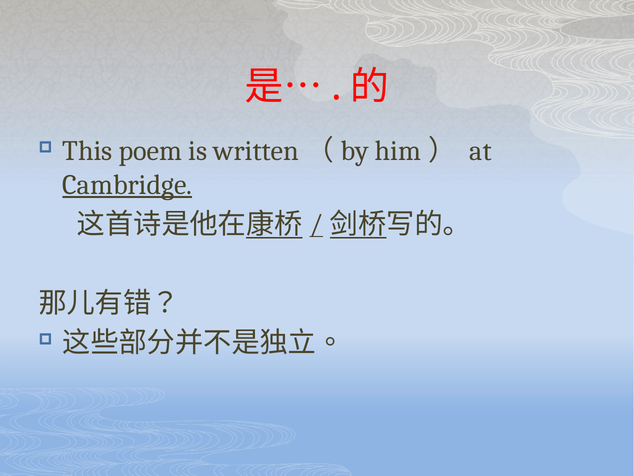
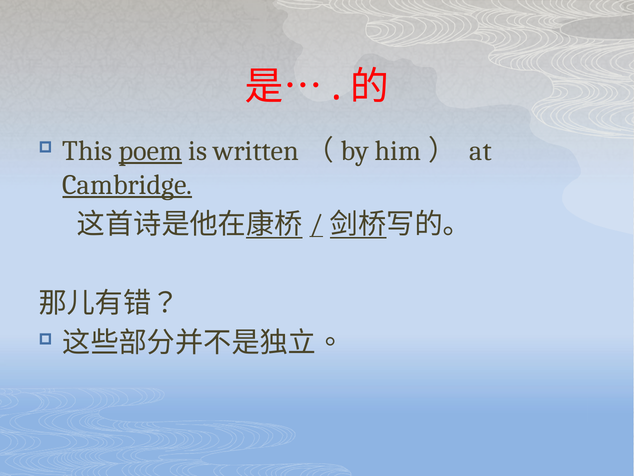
poem underline: none -> present
